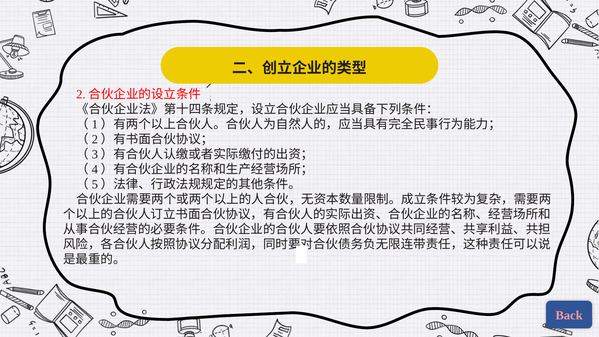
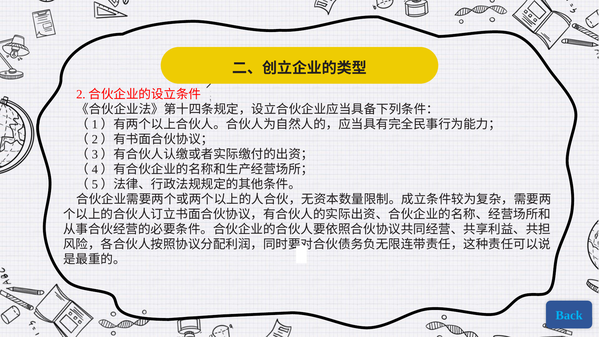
Back colour: pink -> light blue
